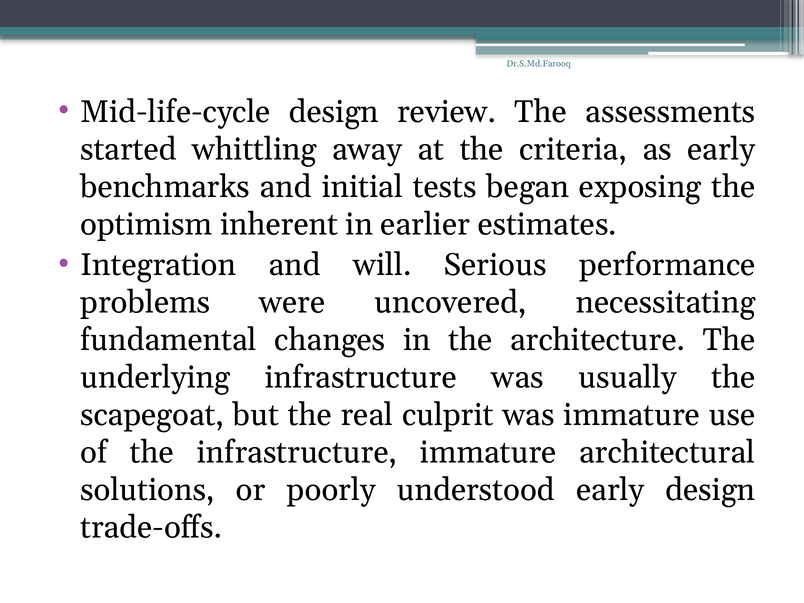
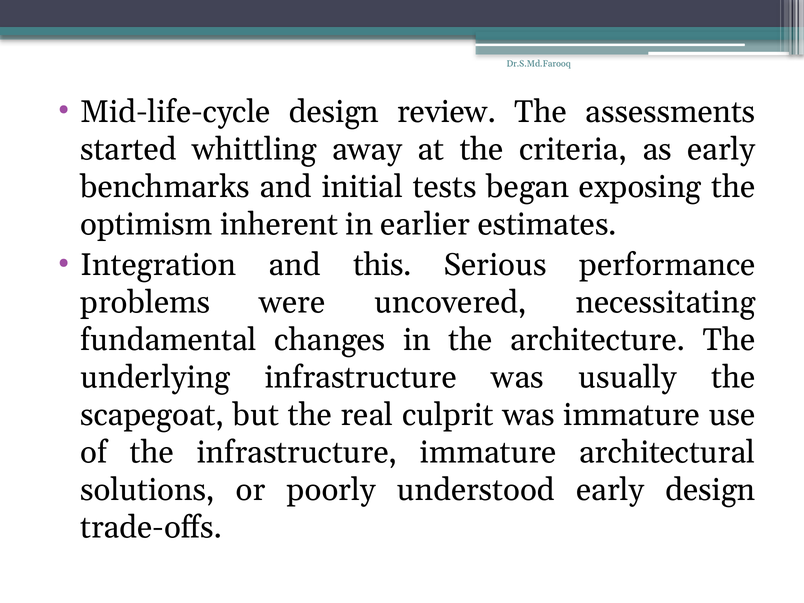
will: will -> this
